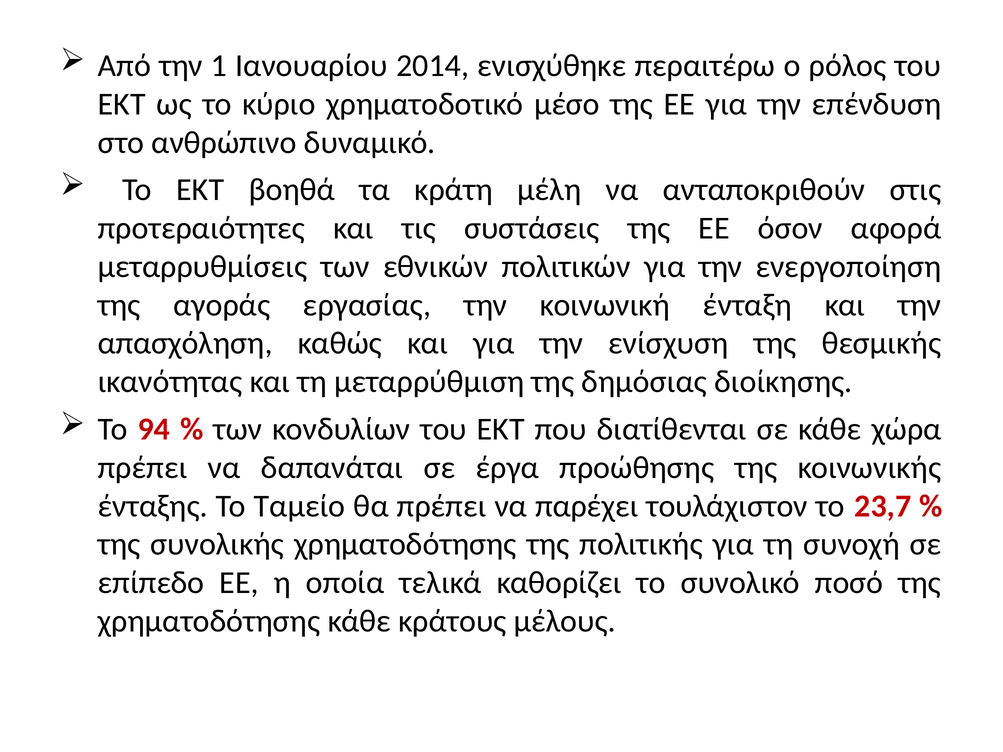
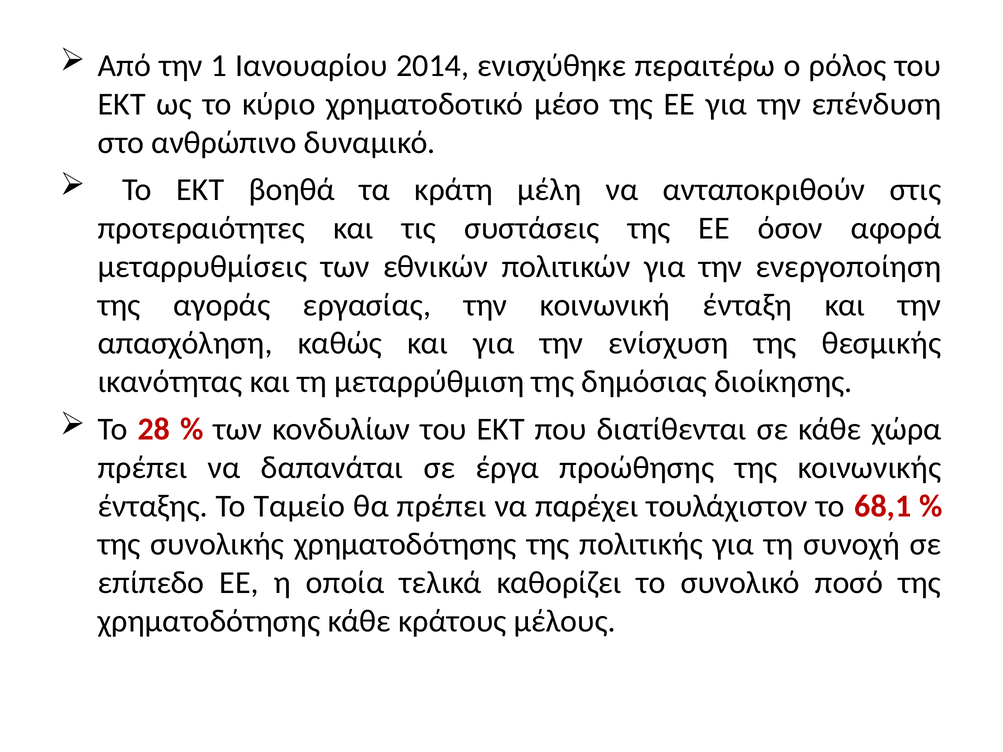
94: 94 -> 28
23,7: 23,7 -> 68,1
